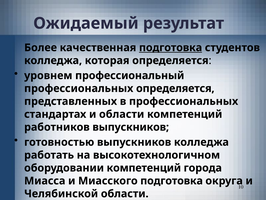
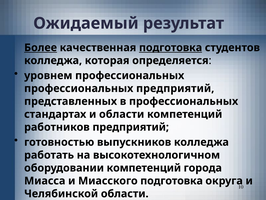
Более underline: none -> present
уровнем профессиональный: профессиональный -> профессиональных
профессиональных определяется: определяется -> предприятий
работников выпускников: выпускников -> предприятий
